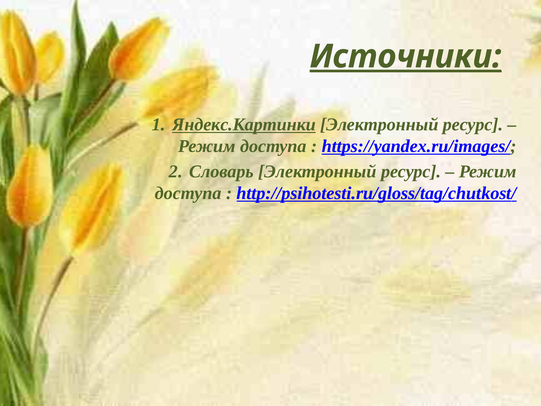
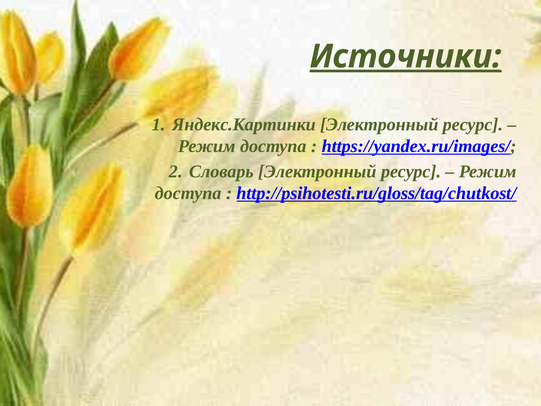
Яндекс.Картинки underline: present -> none
